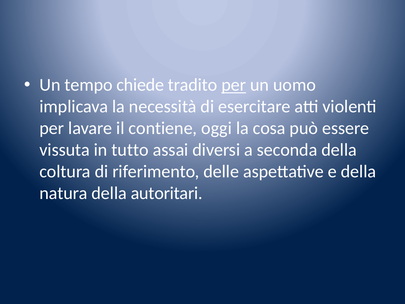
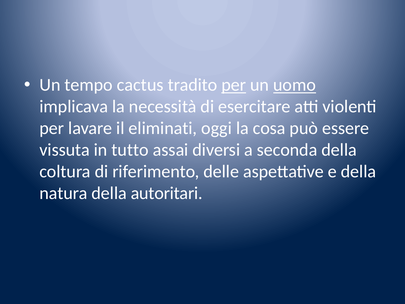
chiede: chiede -> cactus
uomo underline: none -> present
contiene: contiene -> eliminati
